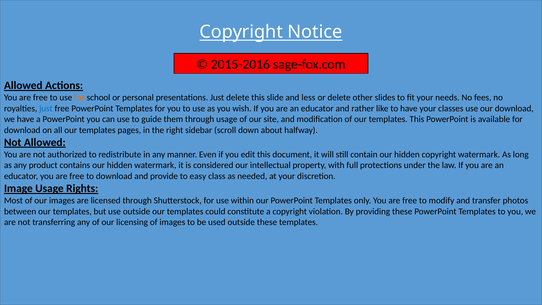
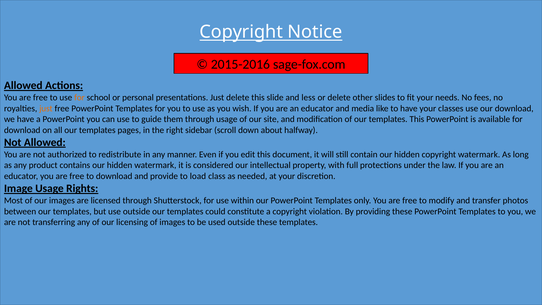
just at (46, 108) colour: blue -> orange
rather: rather -> media
easy: easy -> load
